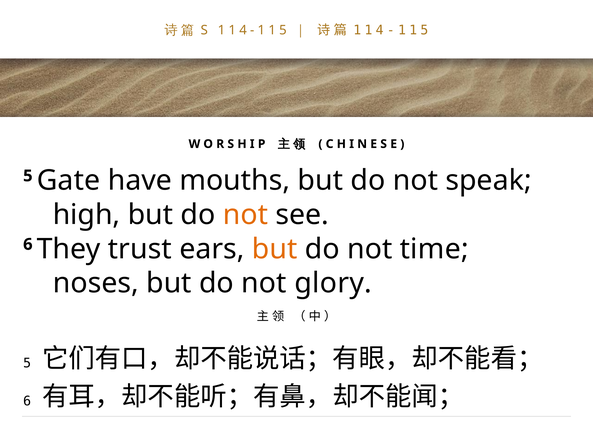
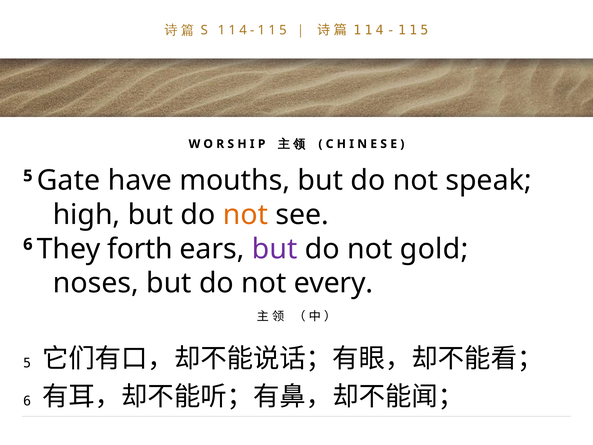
trust: trust -> forth
but at (275, 249) colour: orange -> purple
time: time -> gold
glory: glory -> every
